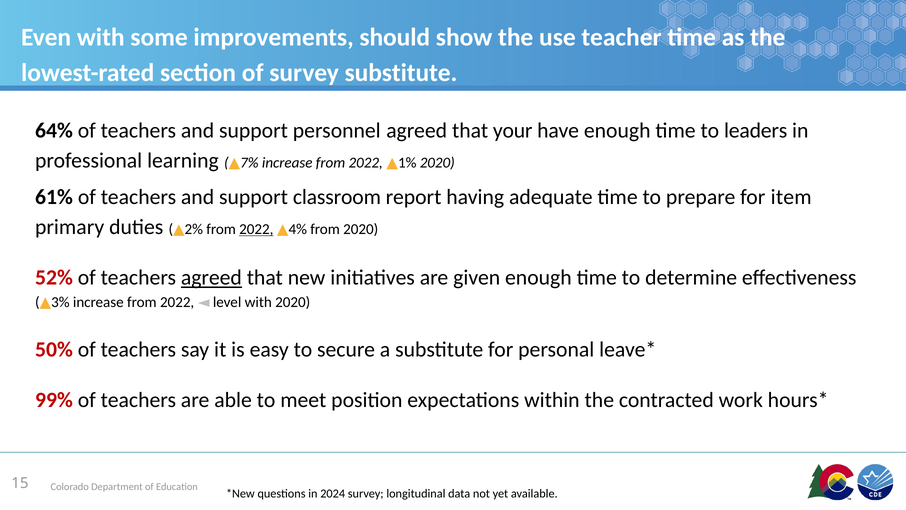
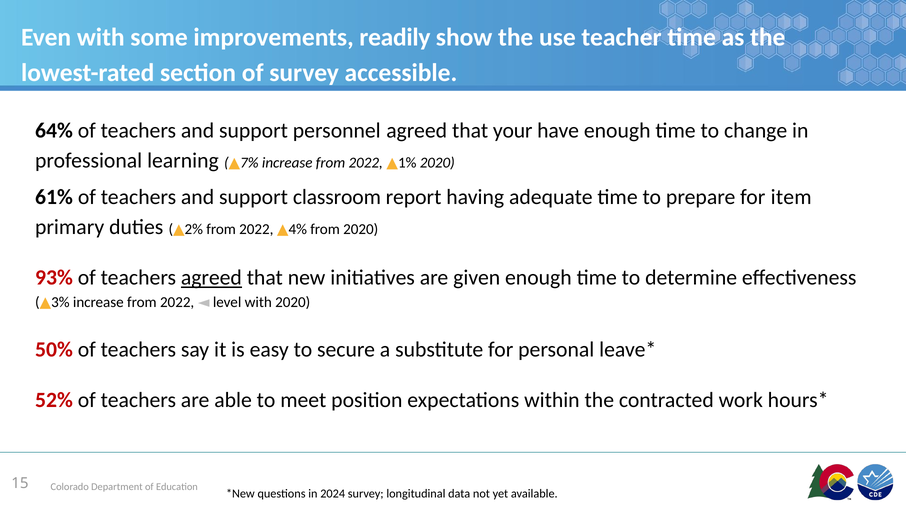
should: should -> readily
survey substitute: substitute -> accessible
leaders: leaders -> change
2022 at (256, 229) underline: present -> none
52%: 52% -> 93%
99%: 99% -> 52%
